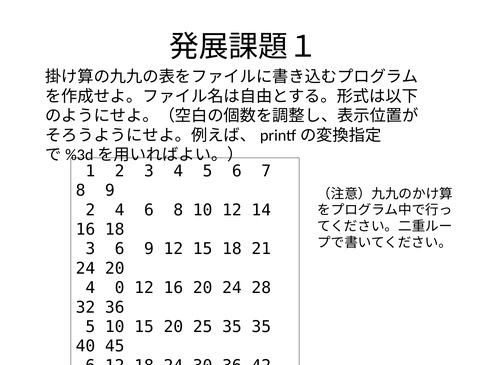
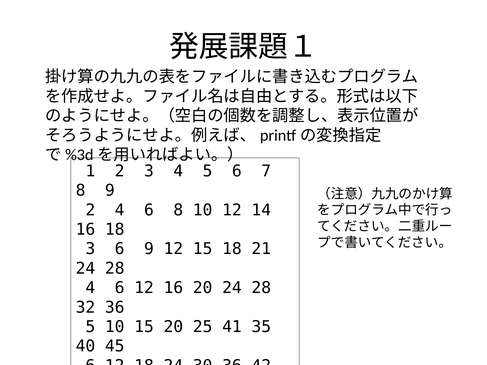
20 at (115, 269): 20 -> 28
0 at (120, 288): 0 -> 6
25 35: 35 -> 41
